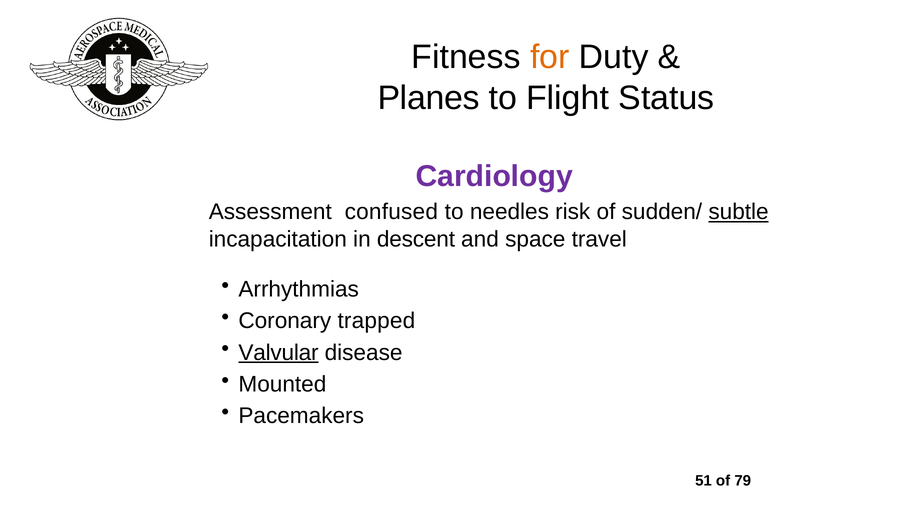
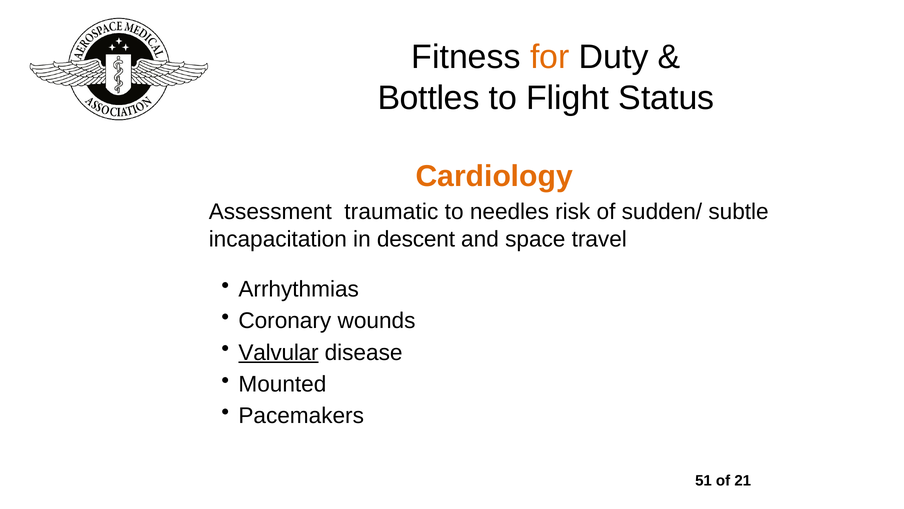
Planes: Planes -> Bottles
Cardiology colour: purple -> orange
confused: confused -> traumatic
subtle underline: present -> none
trapped: trapped -> wounds
79: 79 -> 21
